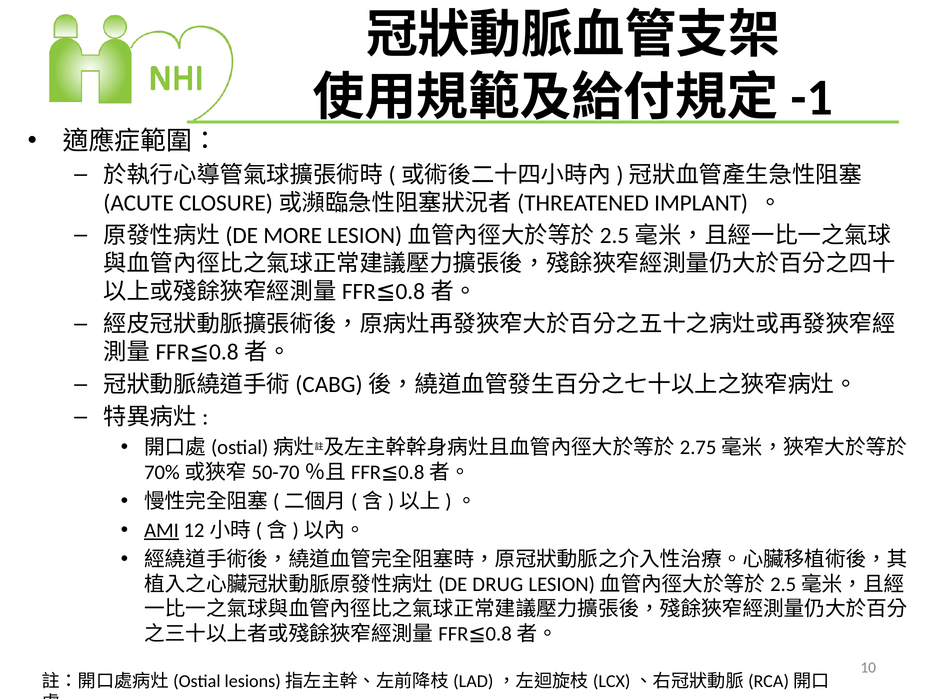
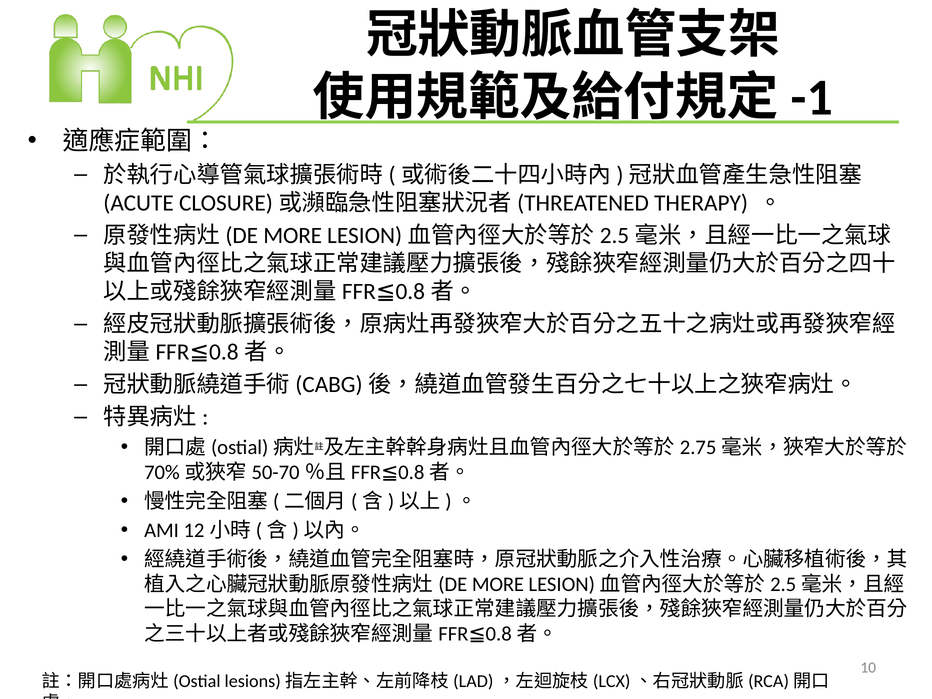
IMPLANT: IMPLANT -> THERAPY
AMI underline: present -> none
DRUG at (498, 584): DRUG -> MORE
